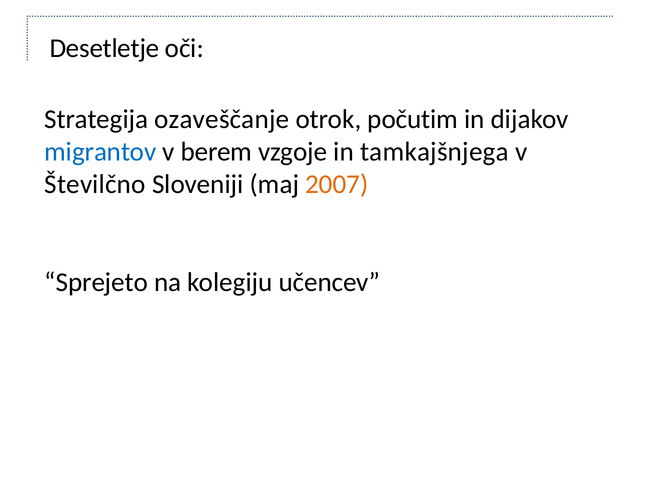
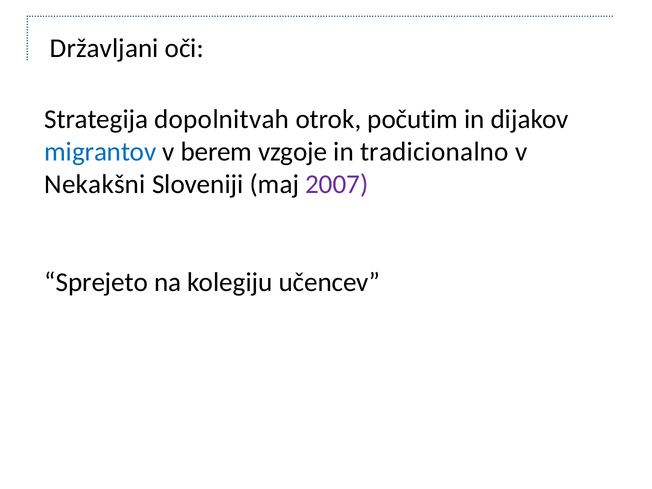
Desetletje: Desetletje -> Državljani
ozaveščanje: ozaveščanje -> dopolnitvah
tamkajšnjega: tamkajšnjega -> tradicionalno
Številčno: Številčno -> Nekakšni
2007 colour: orange -> purple
